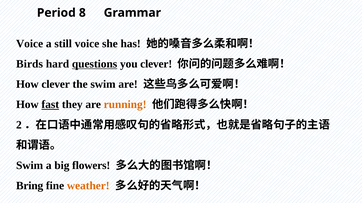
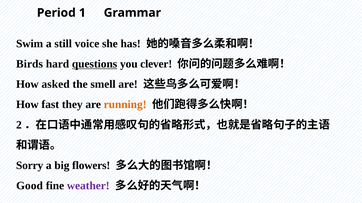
8: 8 -> 1
Voice at (30, 44): Voice -> Swim
How clever: clever -> asked
the swim: swim -> smell
fast underline: present -> none
Swim at (30, 166): Swim -> Sorry
Bring: Bring -> Good
weather colour: orange -> purple
